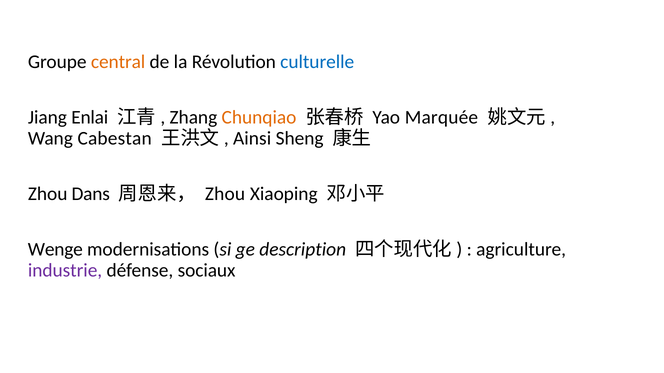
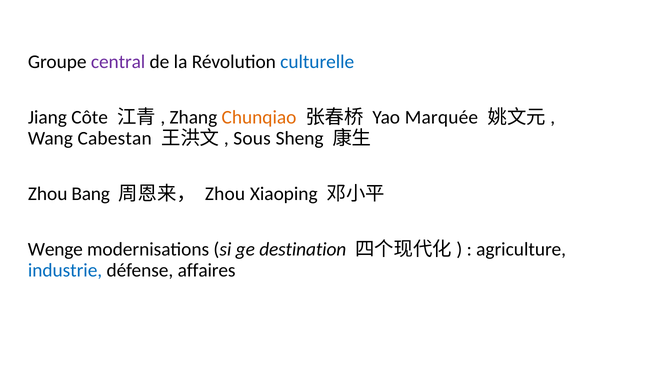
central colour: orange -> purple
Enlai: Enlai -> Côte
Ainsi: Ainsi -> Sous
Dans: Dans -> Bang
description: description -> destination
industrie colour: purple -> blue
sociaux: sociaux -> affaires
